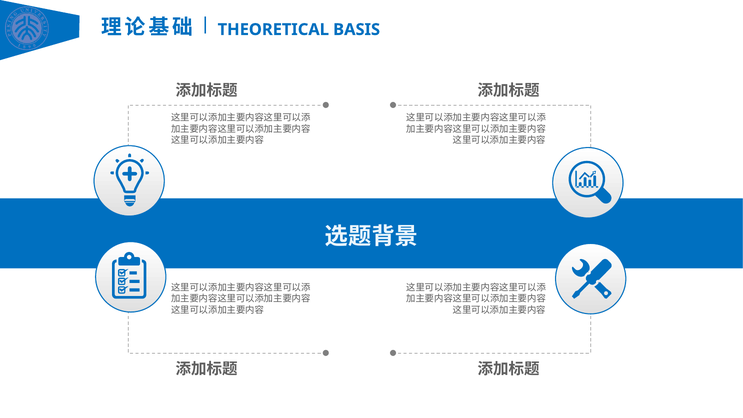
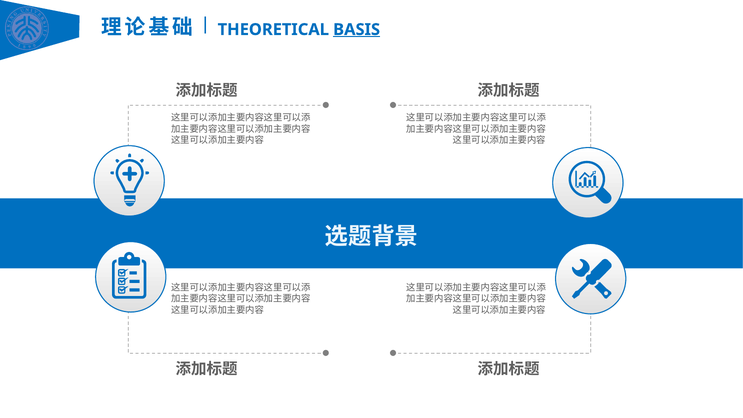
BASIS underline: none -> present
